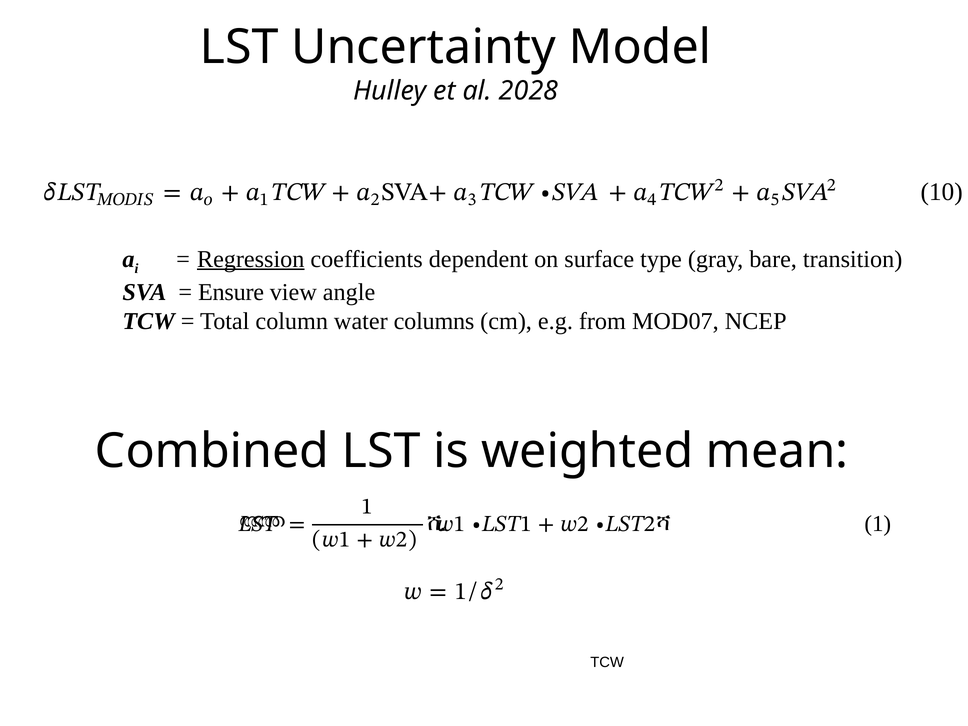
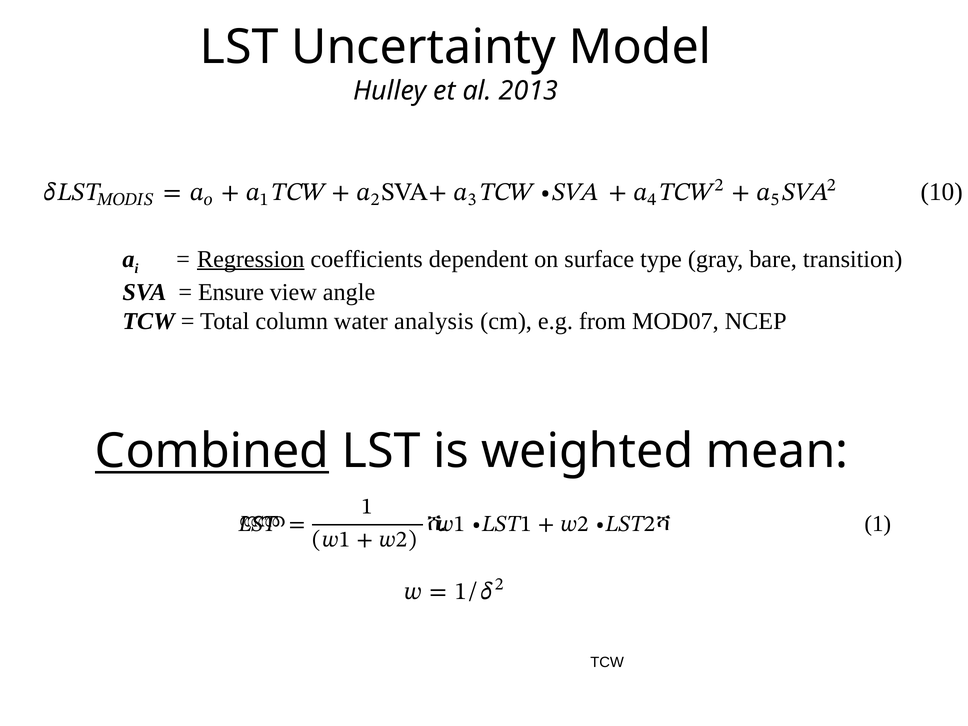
2028: 2028 -> 2013
columns: columns -> analysis
Combined underline: none -> present
